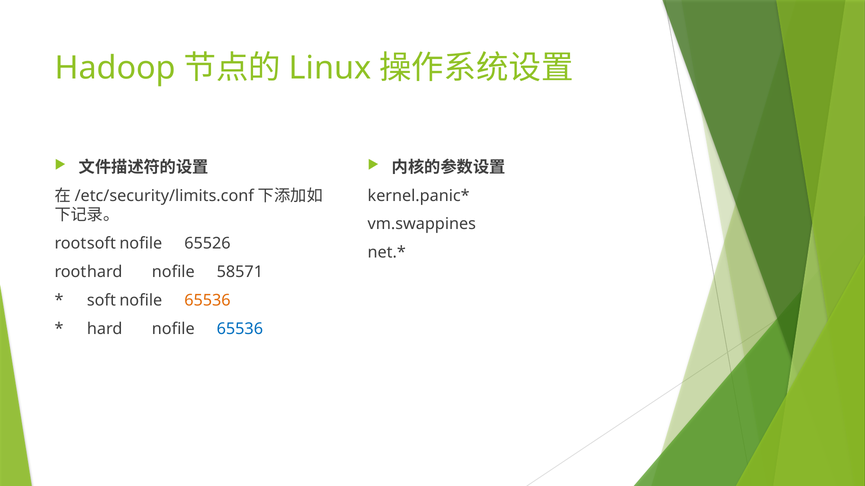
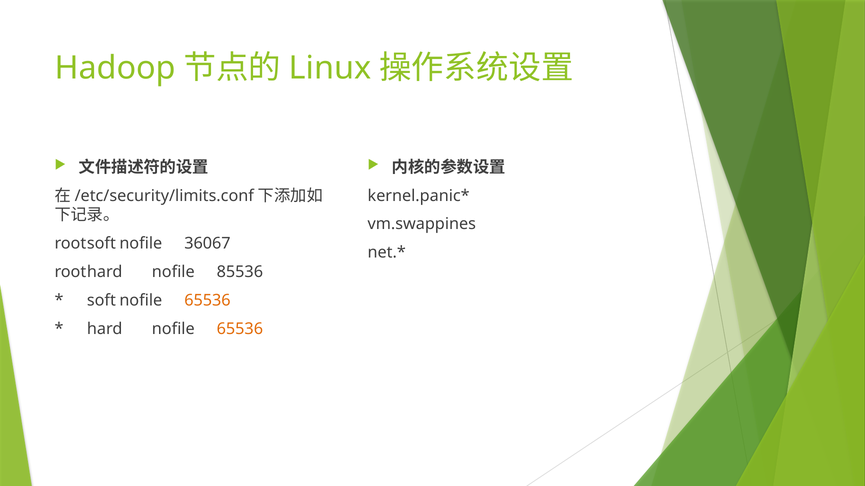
65526: 65526 -> 36067
58571: 58571 -> 85536
65536 at (240, 329) colour: blue -> orange
